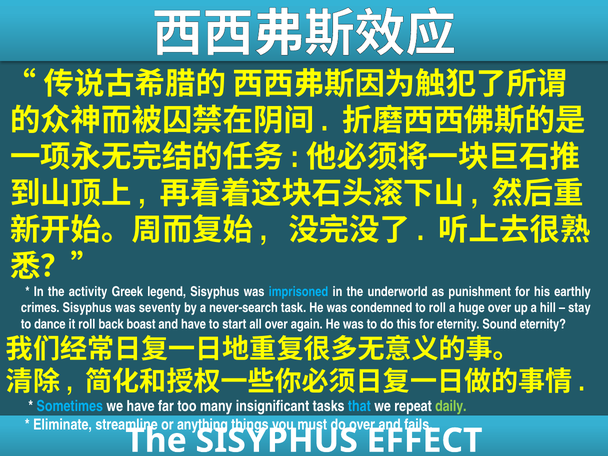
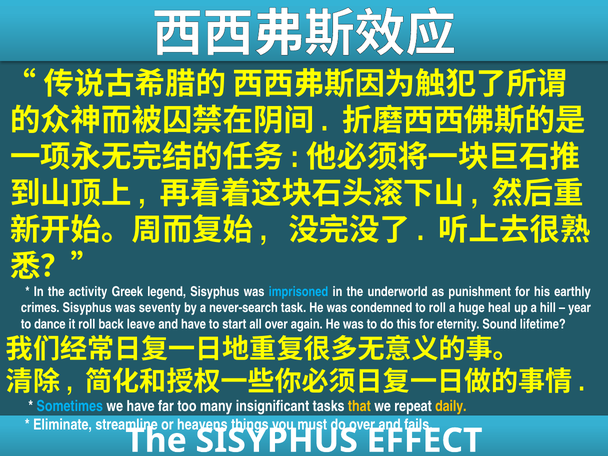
huge over: over -> heal
stay: stay -> year
boast: boast -> leave
Sound eternity: eternity -> lifetime
that colour: light blue -> yellow
daily colour: light green -> yellow
anything: anything -> heavens
